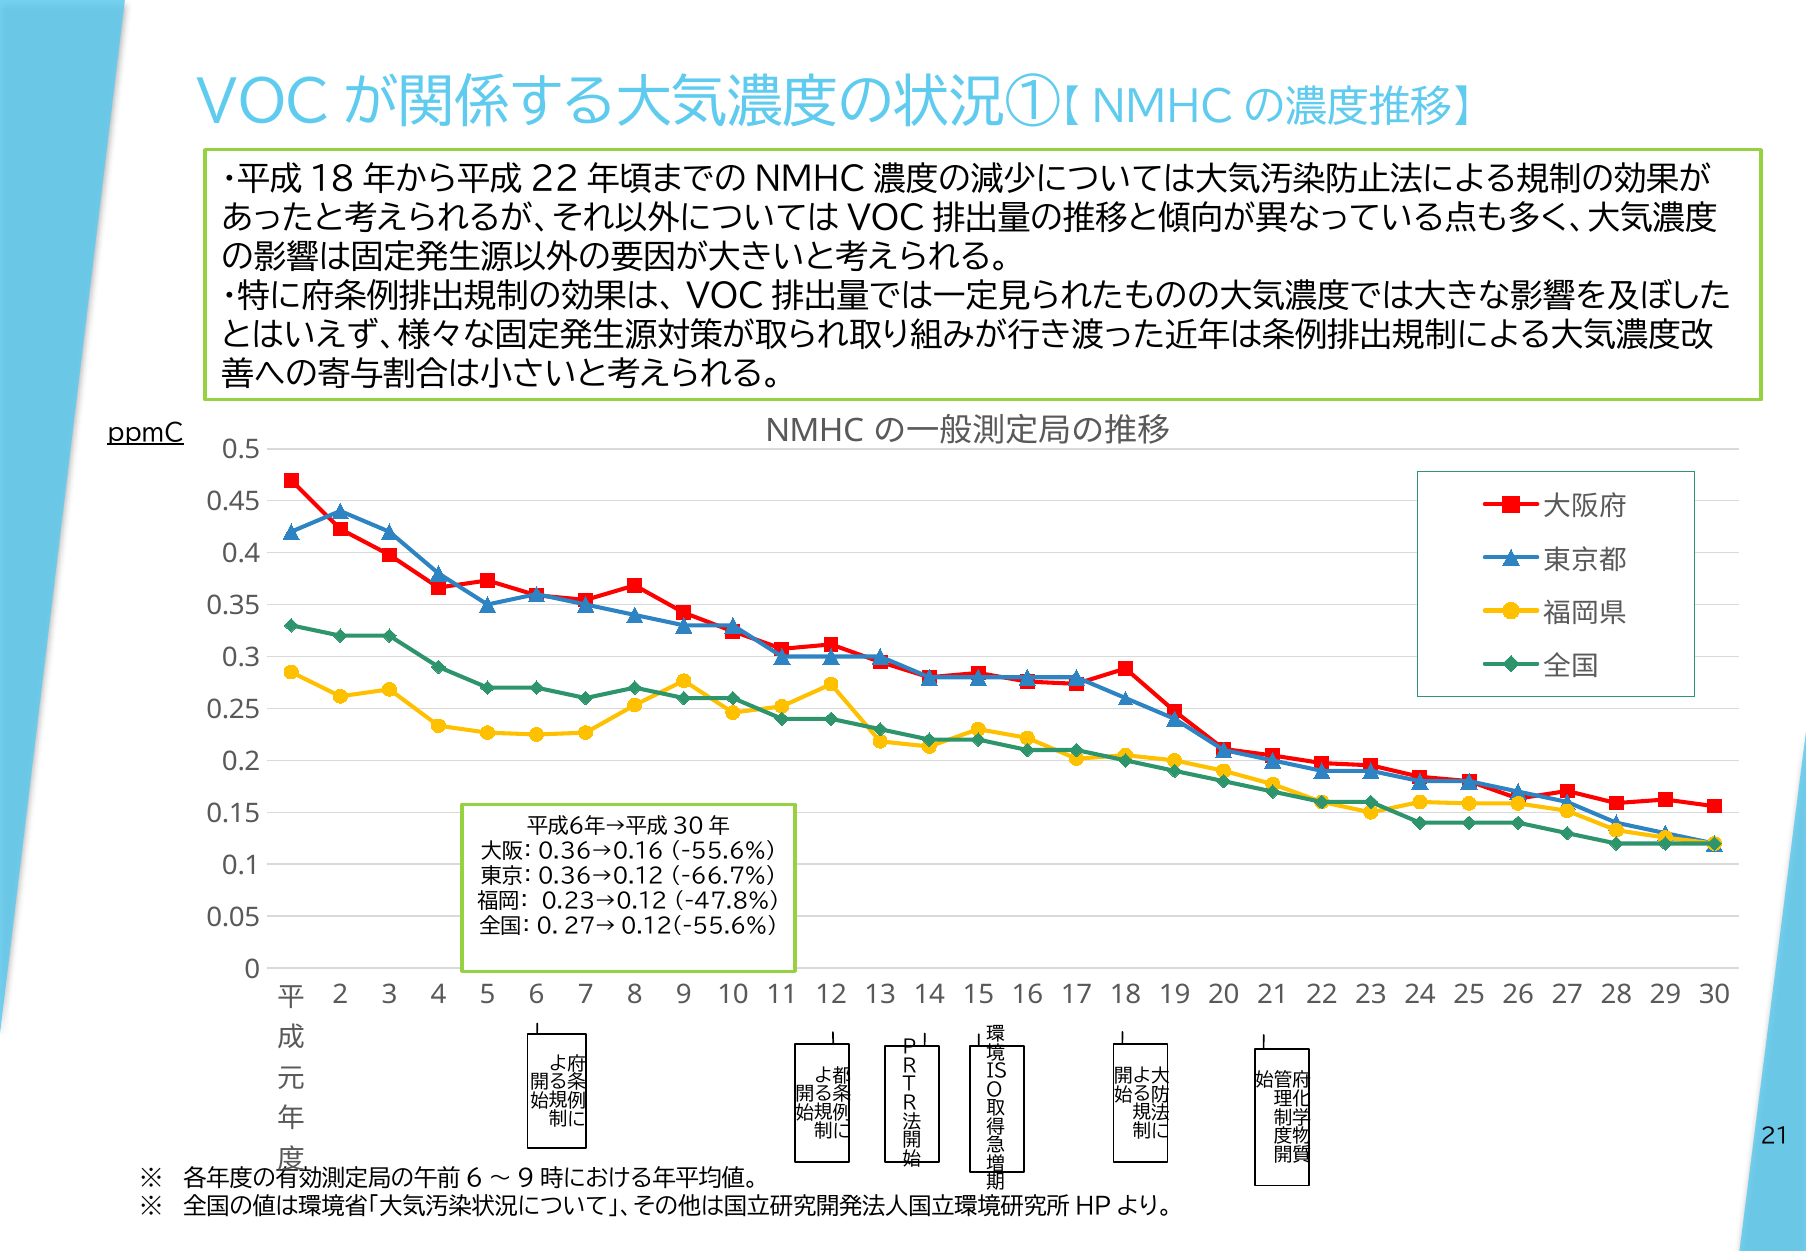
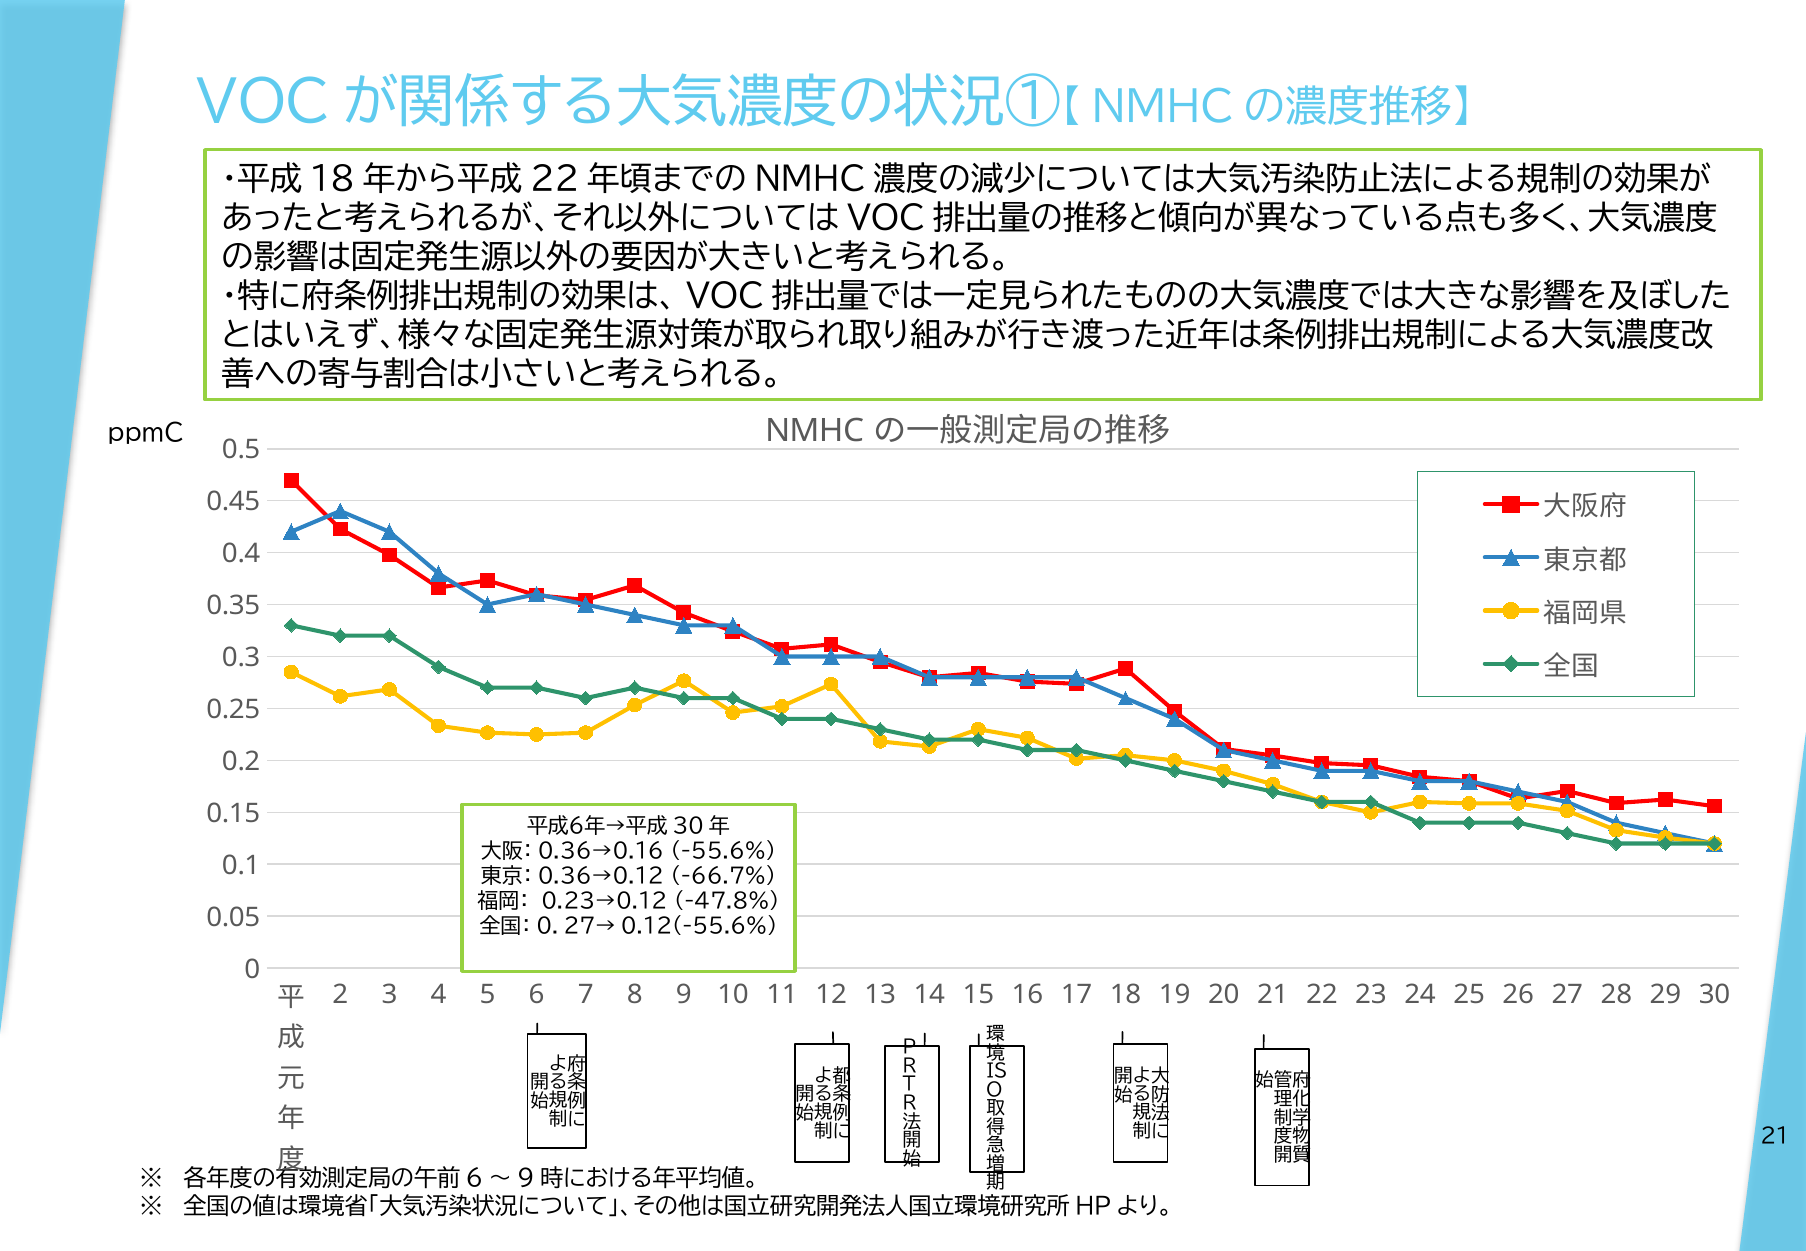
ppmC underline: present -> none
